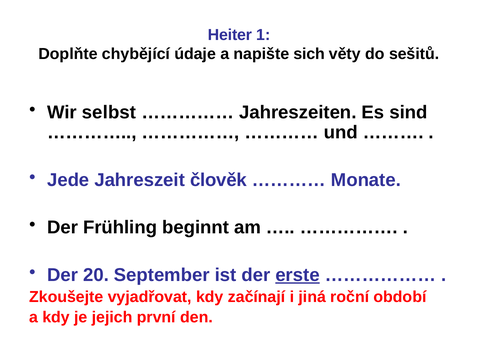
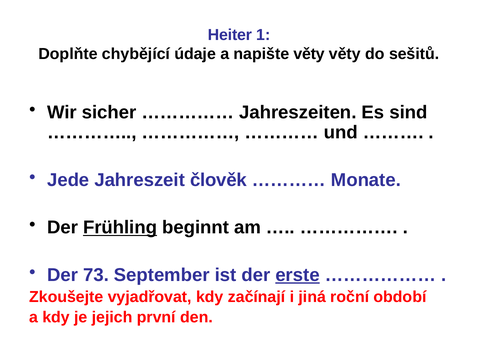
napište sich: sich -> věty
selbst: selbst -> sicher
Frühling underline: none -> present
20: 20 -> 73
